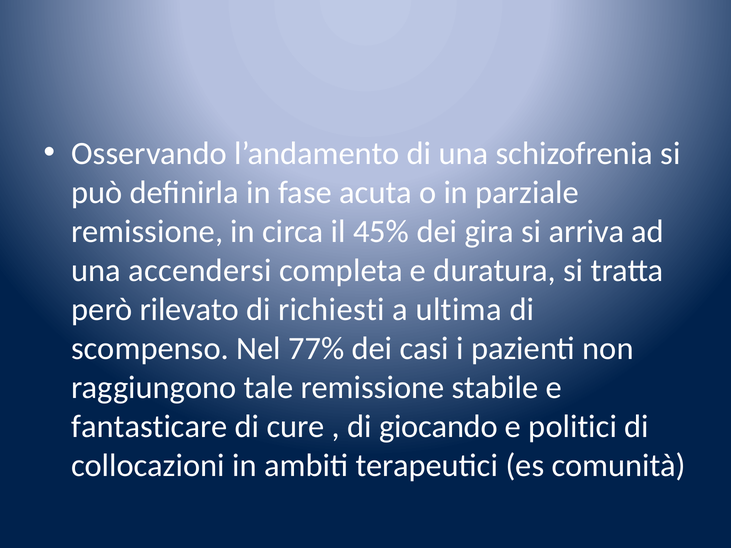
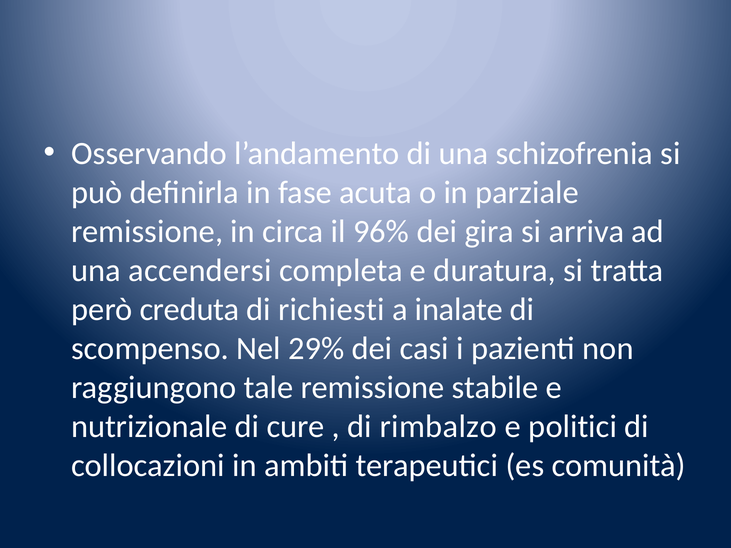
45%: 45% -> 96%
rilevato: rilevato -> creduta
ultima: ultima -> inalate
77%: 77% -> 29%
fantasticare: fantasticare -> nutrizionale
giocando: giocando -> rimbalzo
